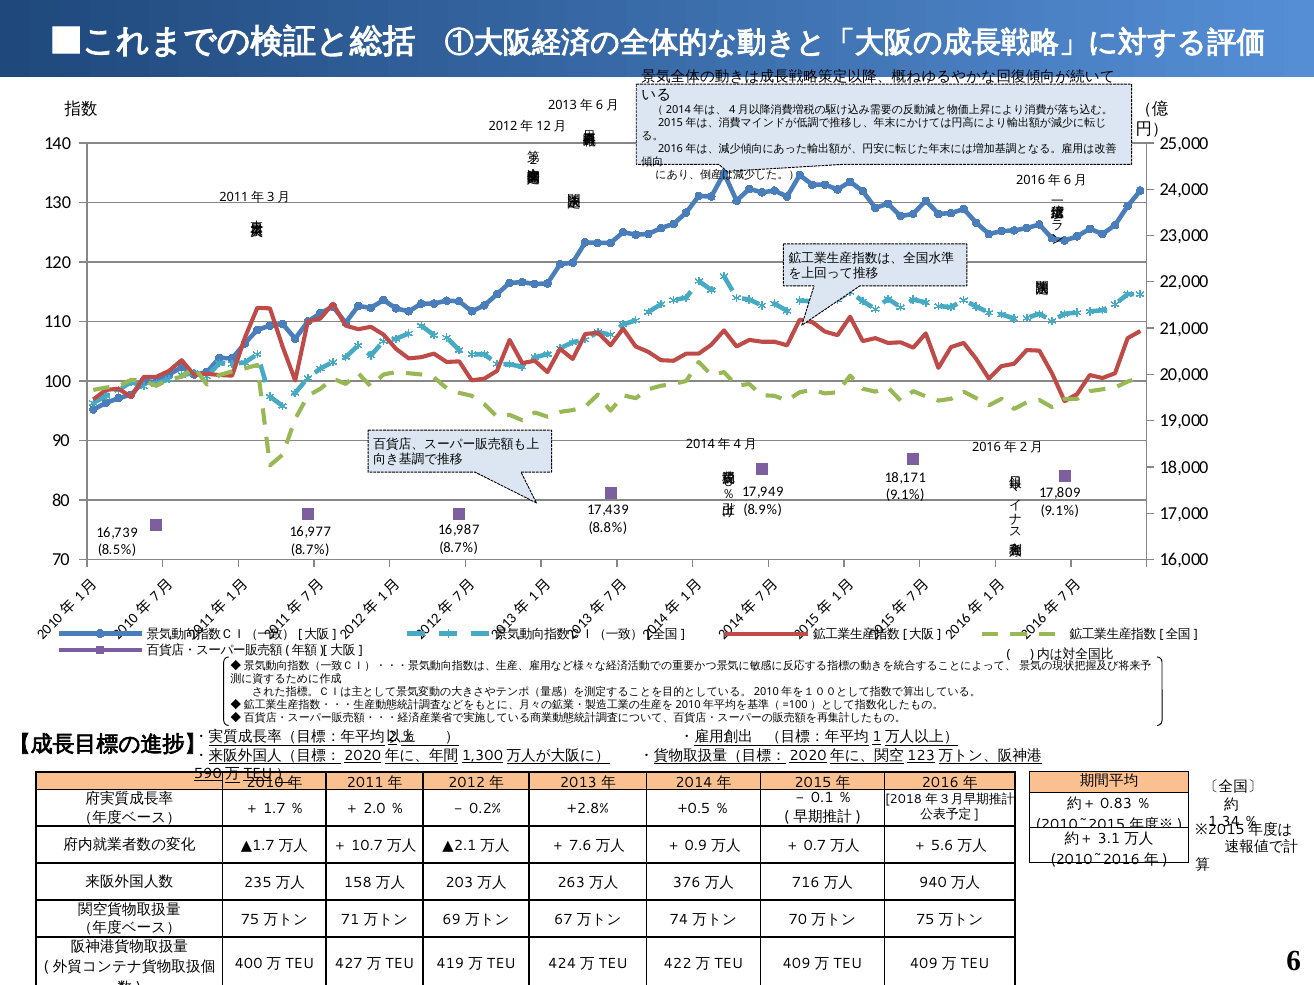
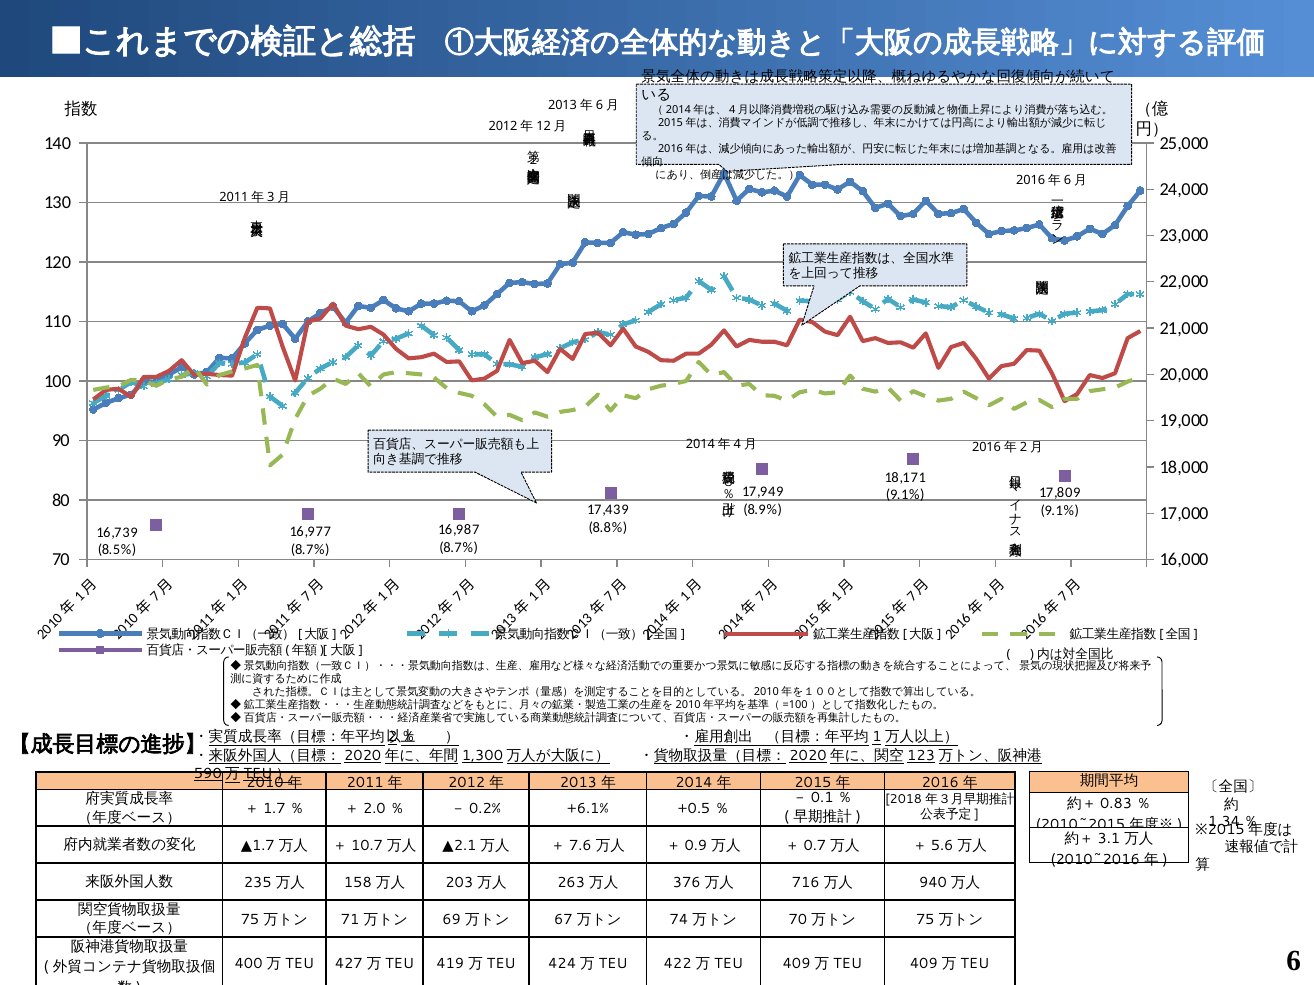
+2.8%: +2.8% -> +6.1%
